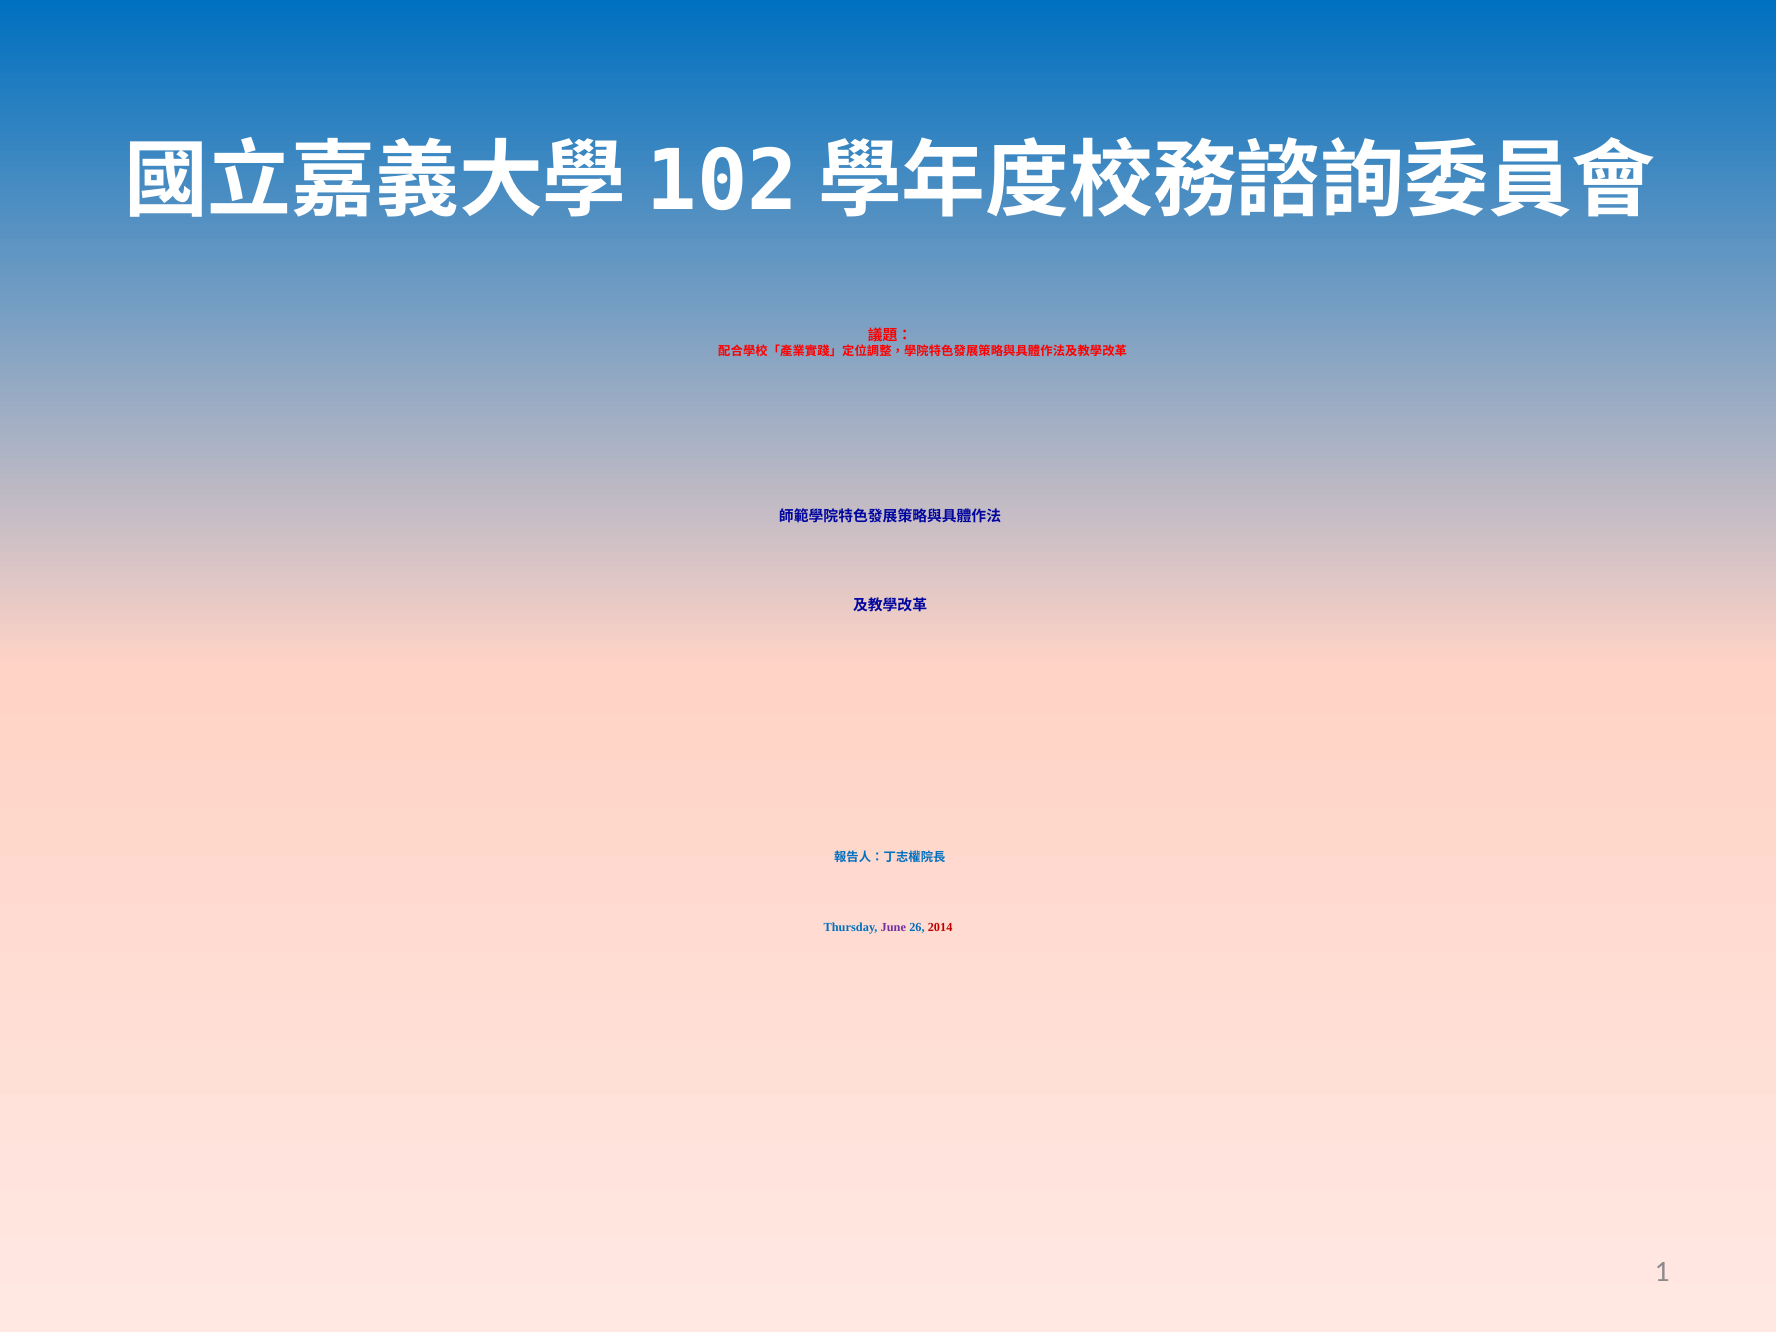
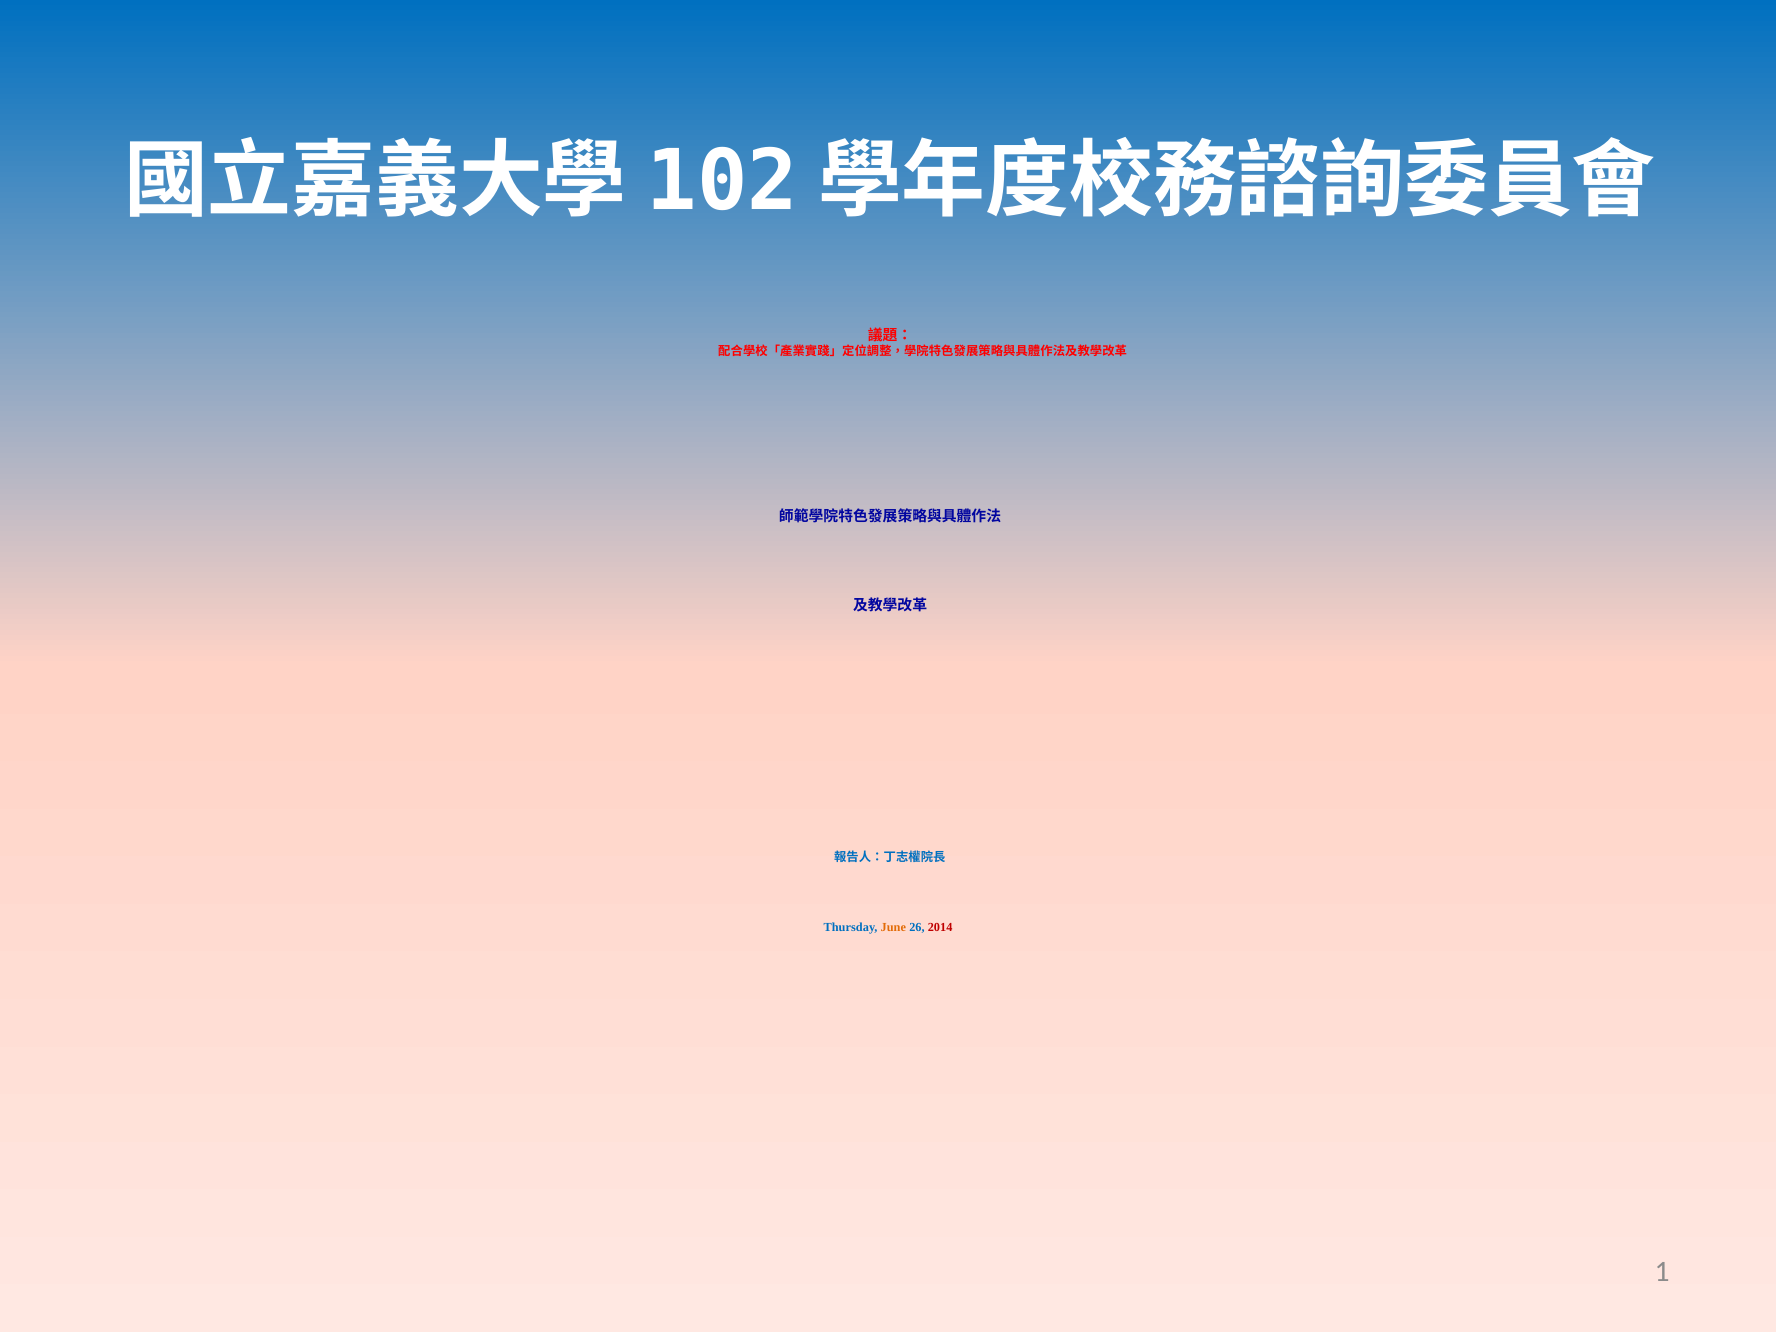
June colour: purple -> orange
